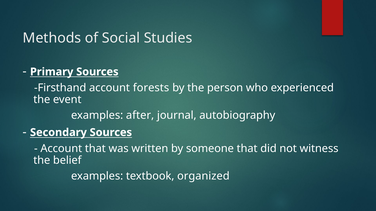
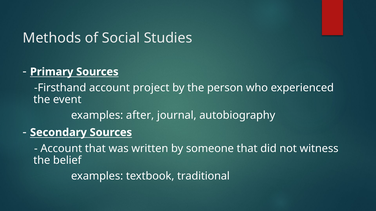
forests: forests -> project
organized: organized -> traditional
